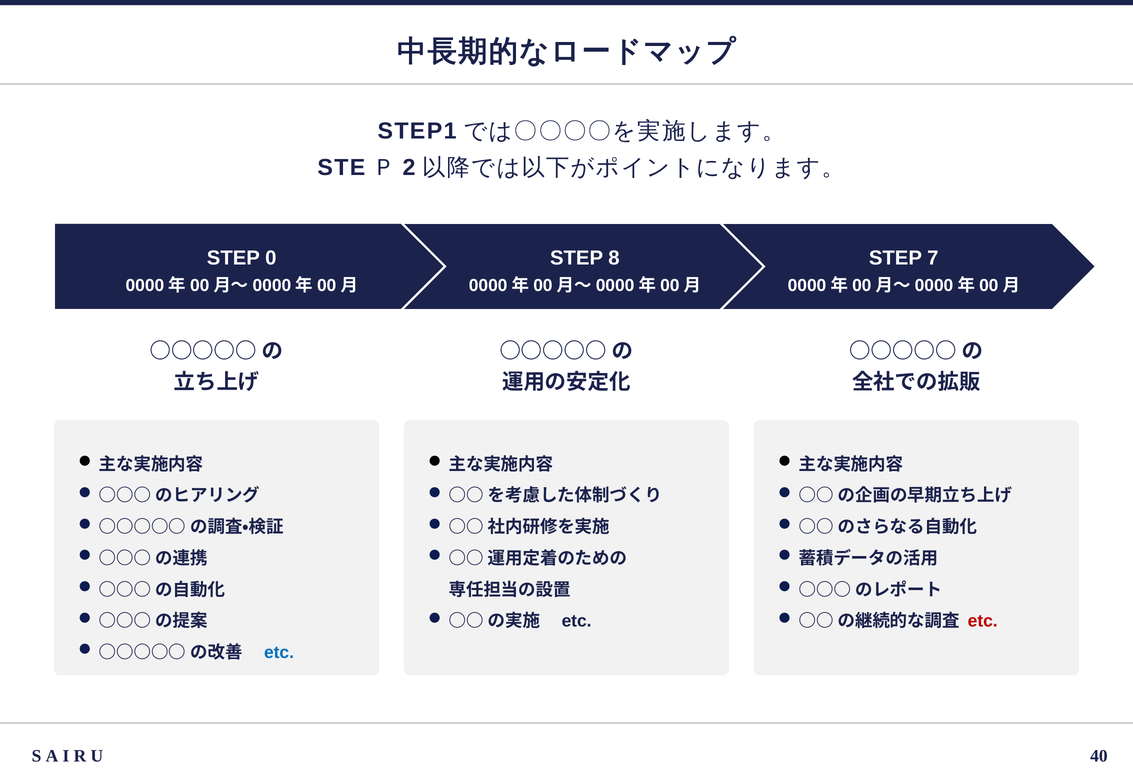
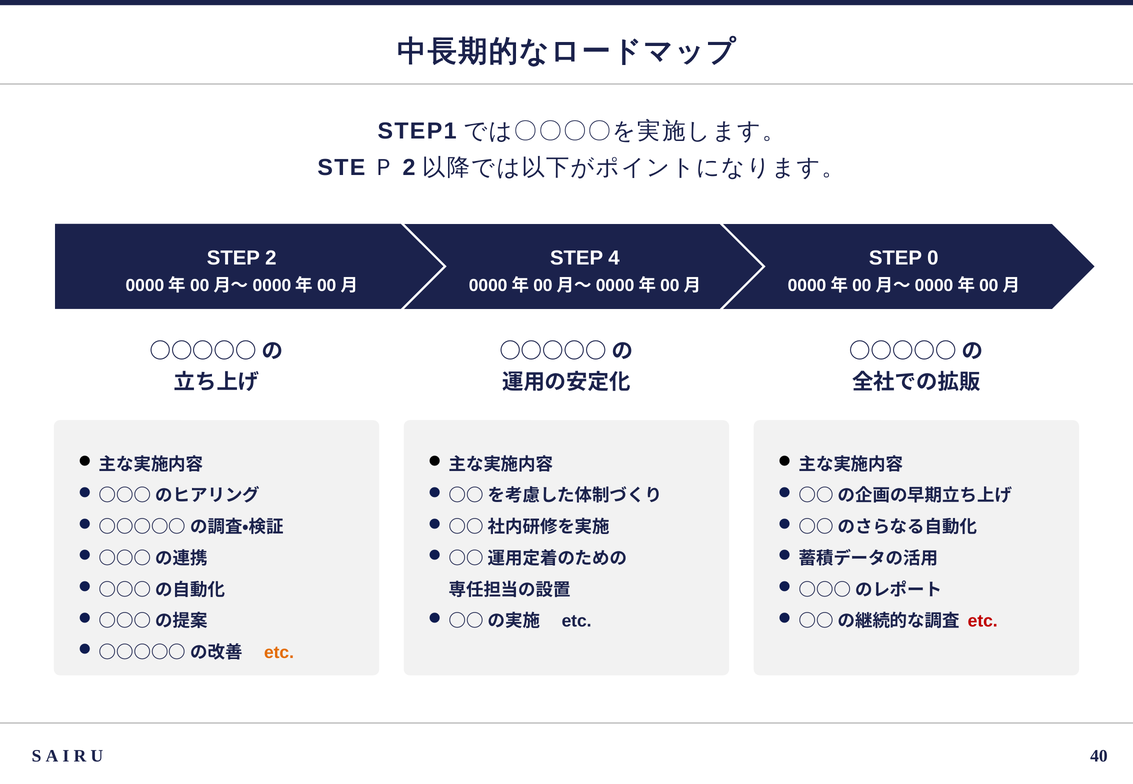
STEP 0: 0 -> 2
8: 8 -> 4
7: 7 -> 0
etc at (279, 653) colour: blue -> orange
